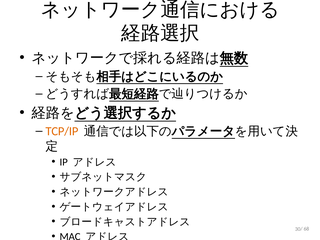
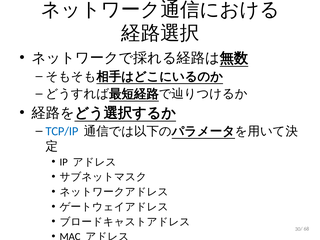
TCP/IP colour: orange -> blue
